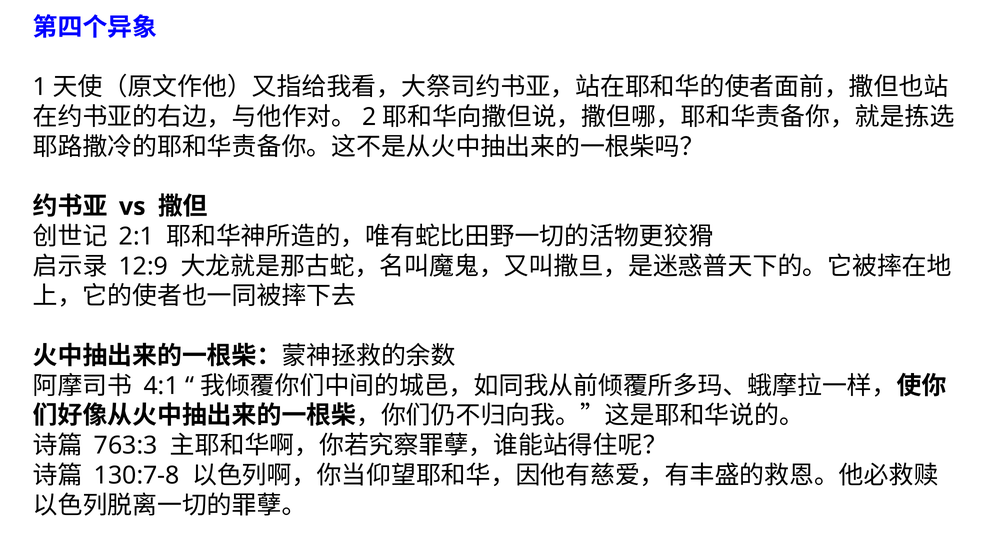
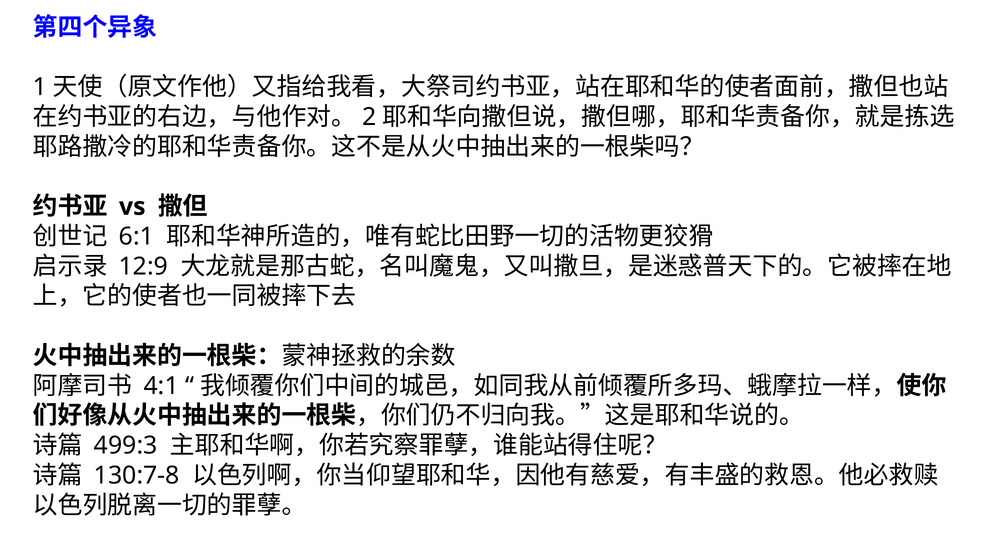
2:1: 2:1 -> 6:1
763:3: 763:3 -> 499:3
